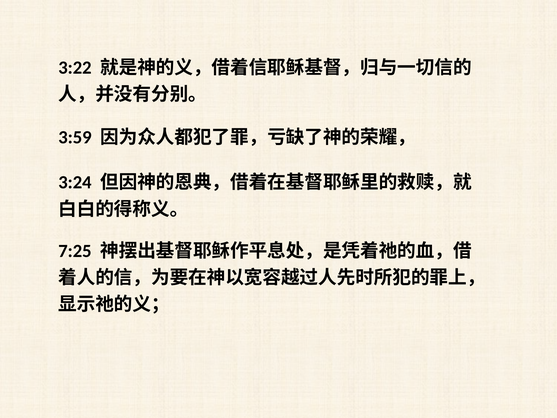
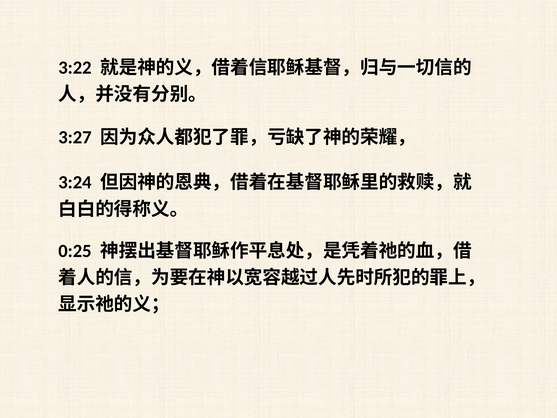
3:59: 3:59 -> 3:27
7:25: 7:25 -> 0:25
